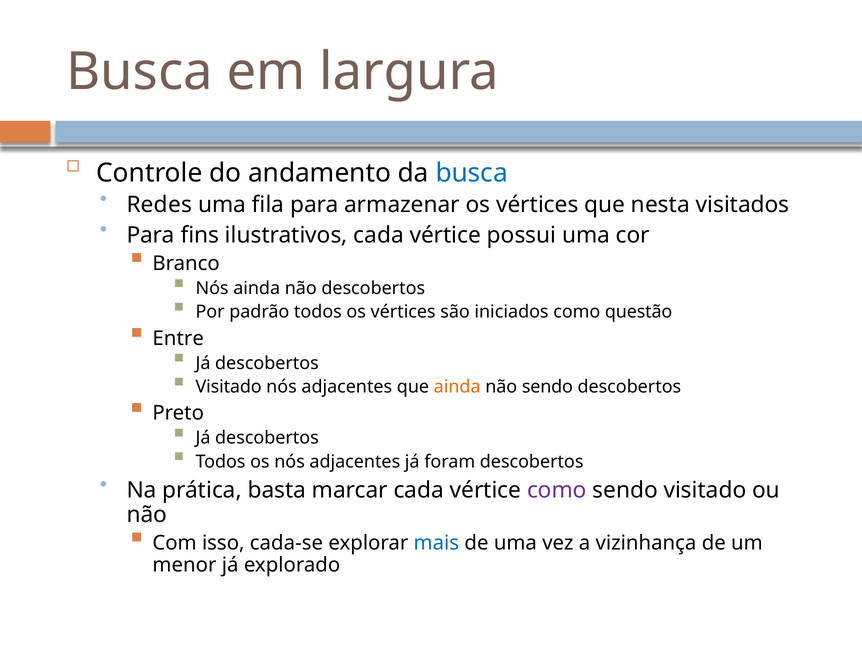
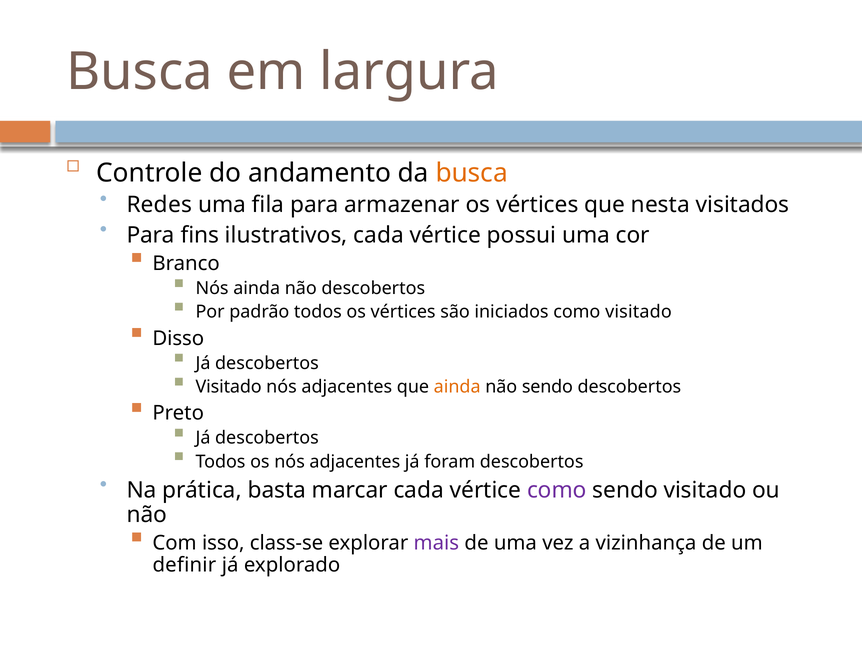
busca at (472, 173) colour: blue -> orange
como questão: questão -> visitado
Entre: Entre -> Disso
cada-se: cada-se -> class-se
mais colour: blue -> purple
menor: menor -> definir
